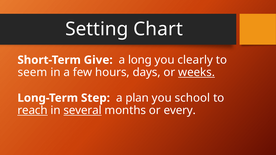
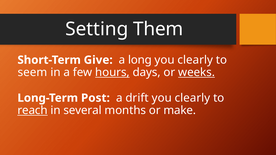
Chart: Chart -> Them
hours underline: none -> present
Step: Step -> Post
plan: plan -> drift
school at (192, 98): school -> clearly
several underline: present -> none
every: every -> make
